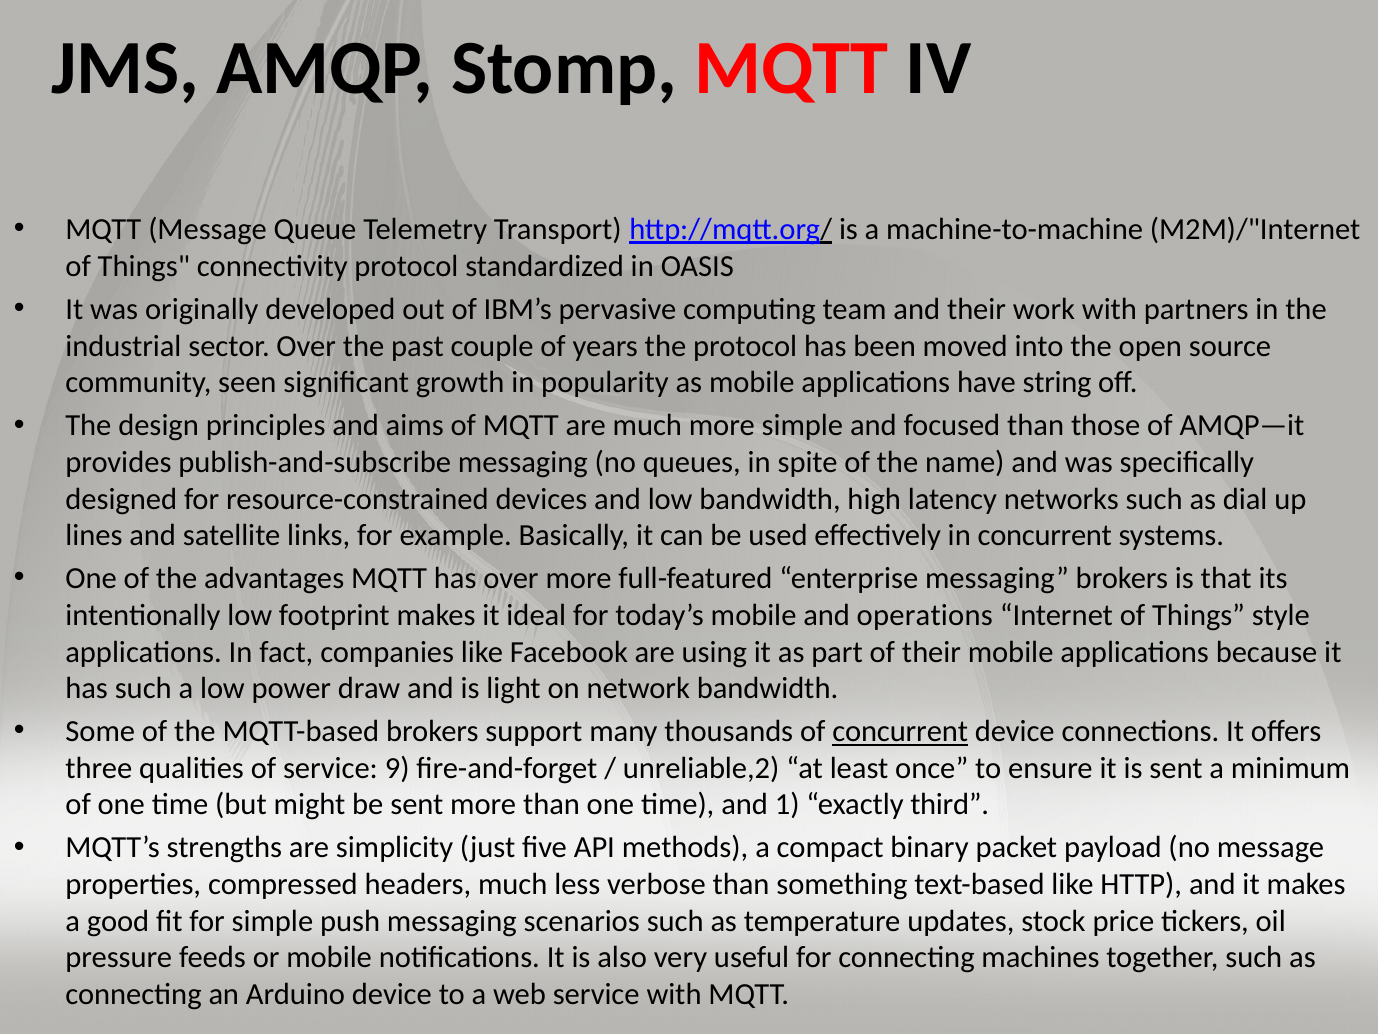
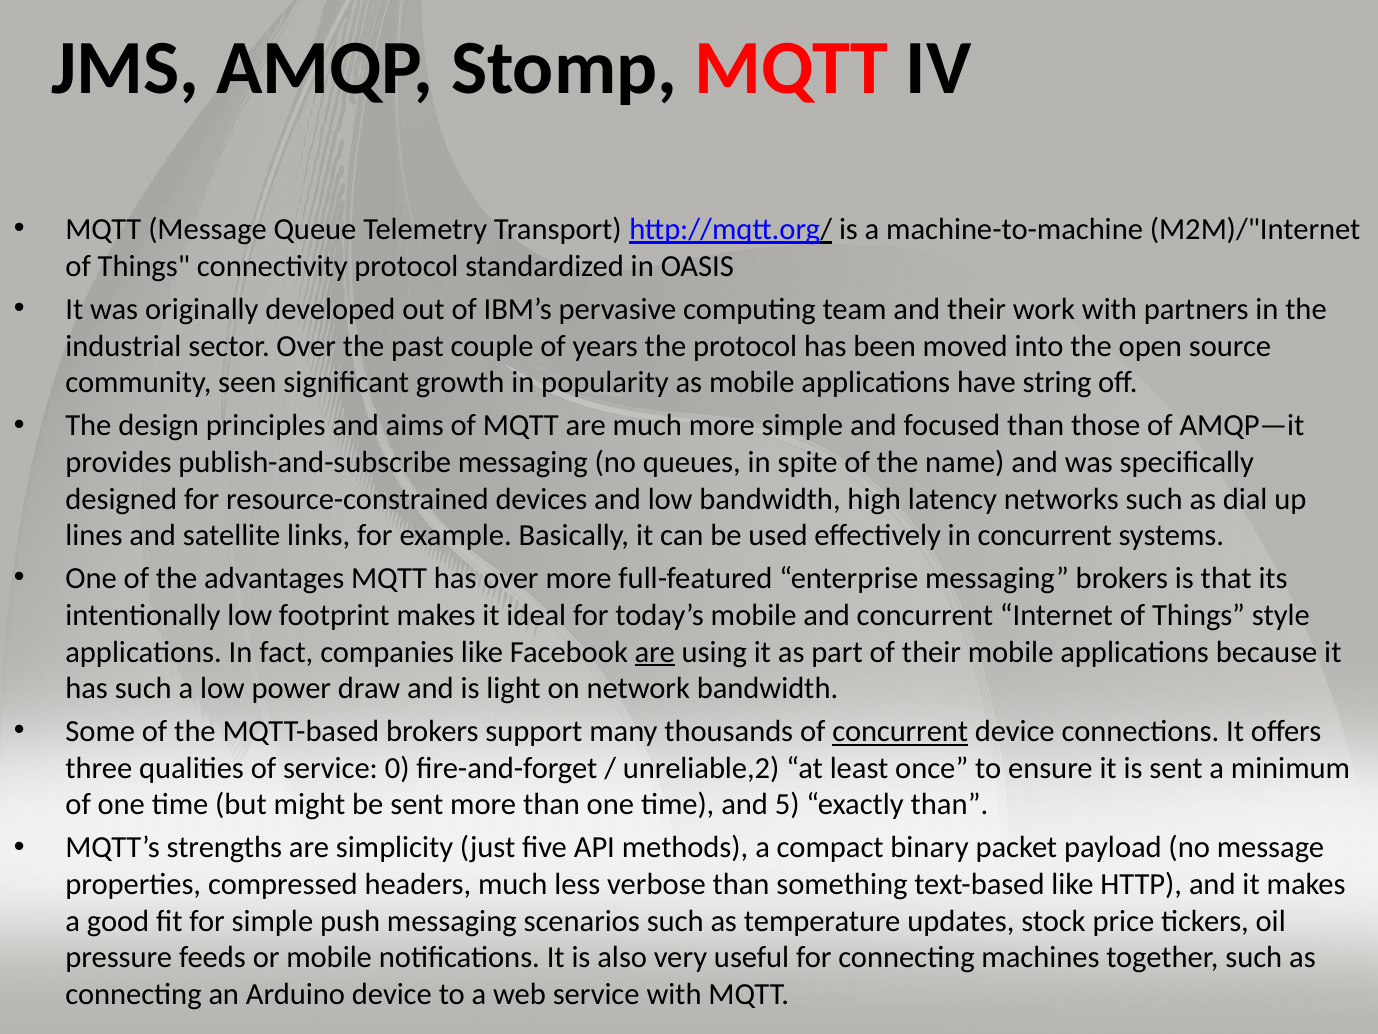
and operations: operations -> concurrent
are at (655, 652) underline: none -> present
9: 9 -> 0
1: 1 -> 5
exactly third: third -> than
